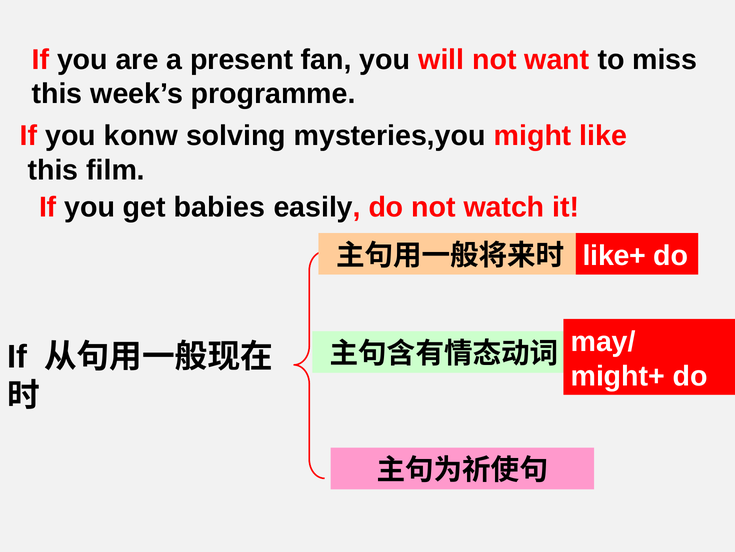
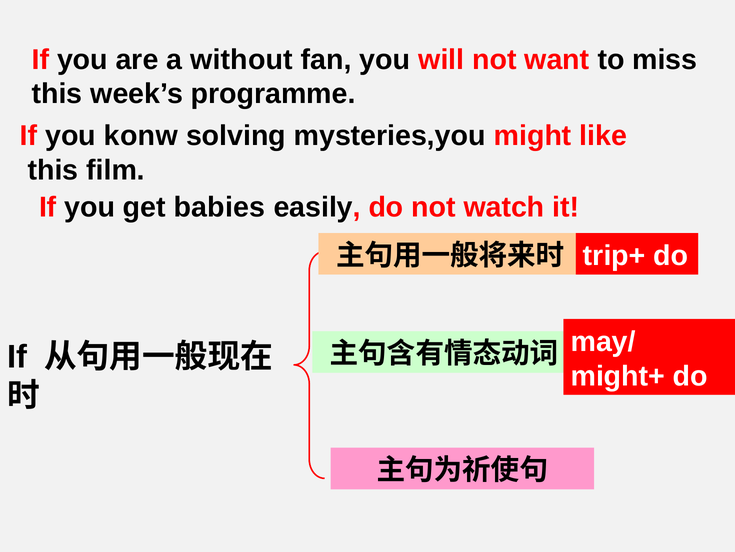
present: present -> without
like+: like+ -> trip+
